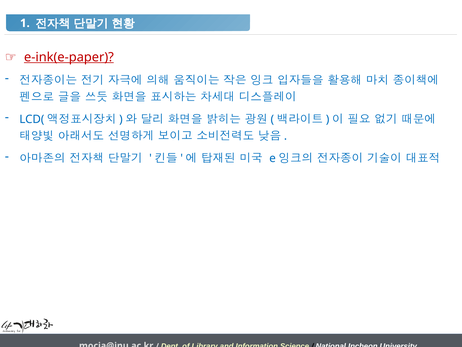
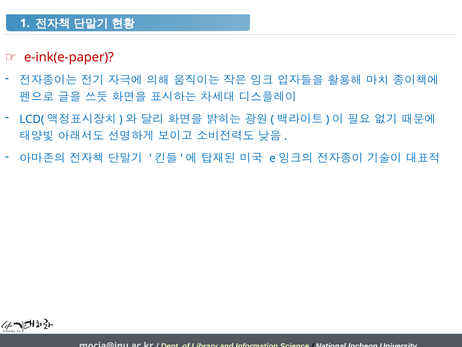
e-ink(e-paper underline: present -> none
